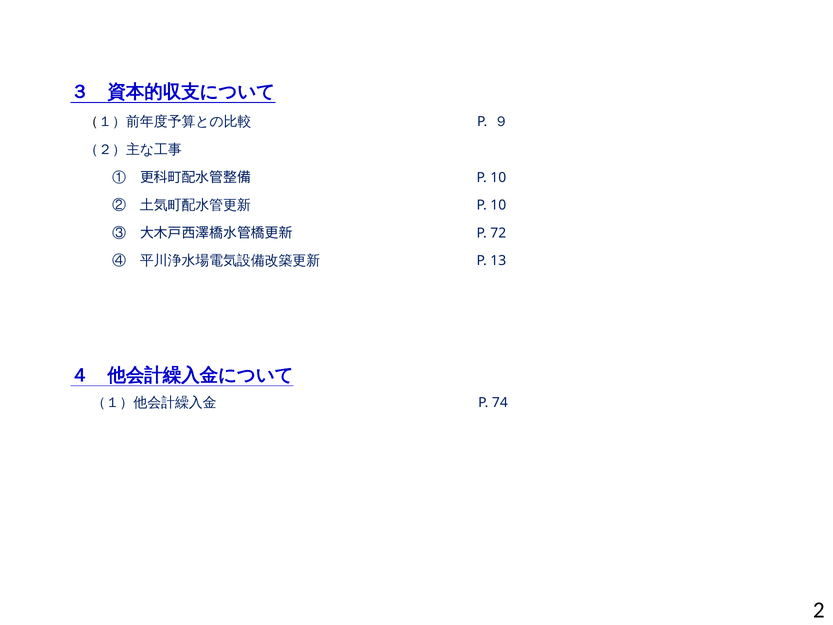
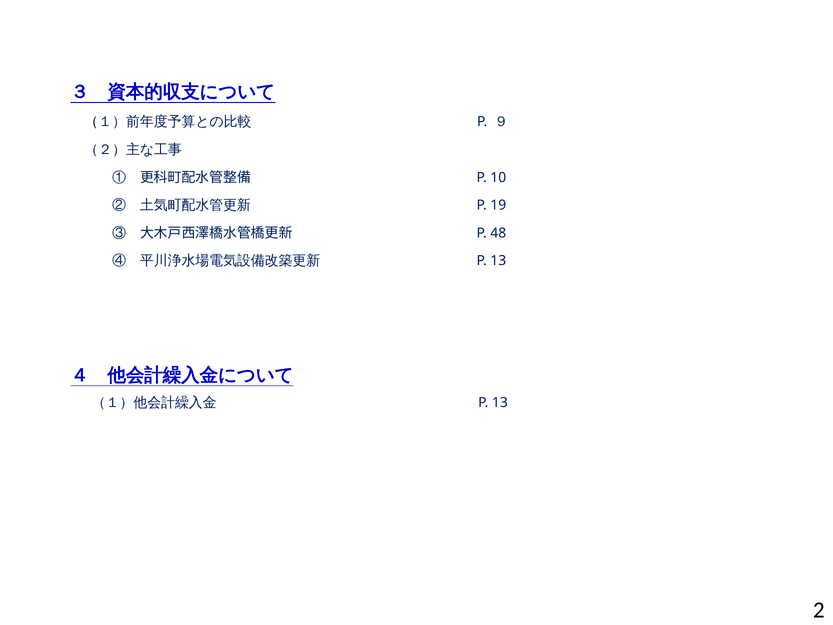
10 at (498, 205): 10 -> 19
72: 72 -> 48
74 at (500, 402): 74 -> 13
